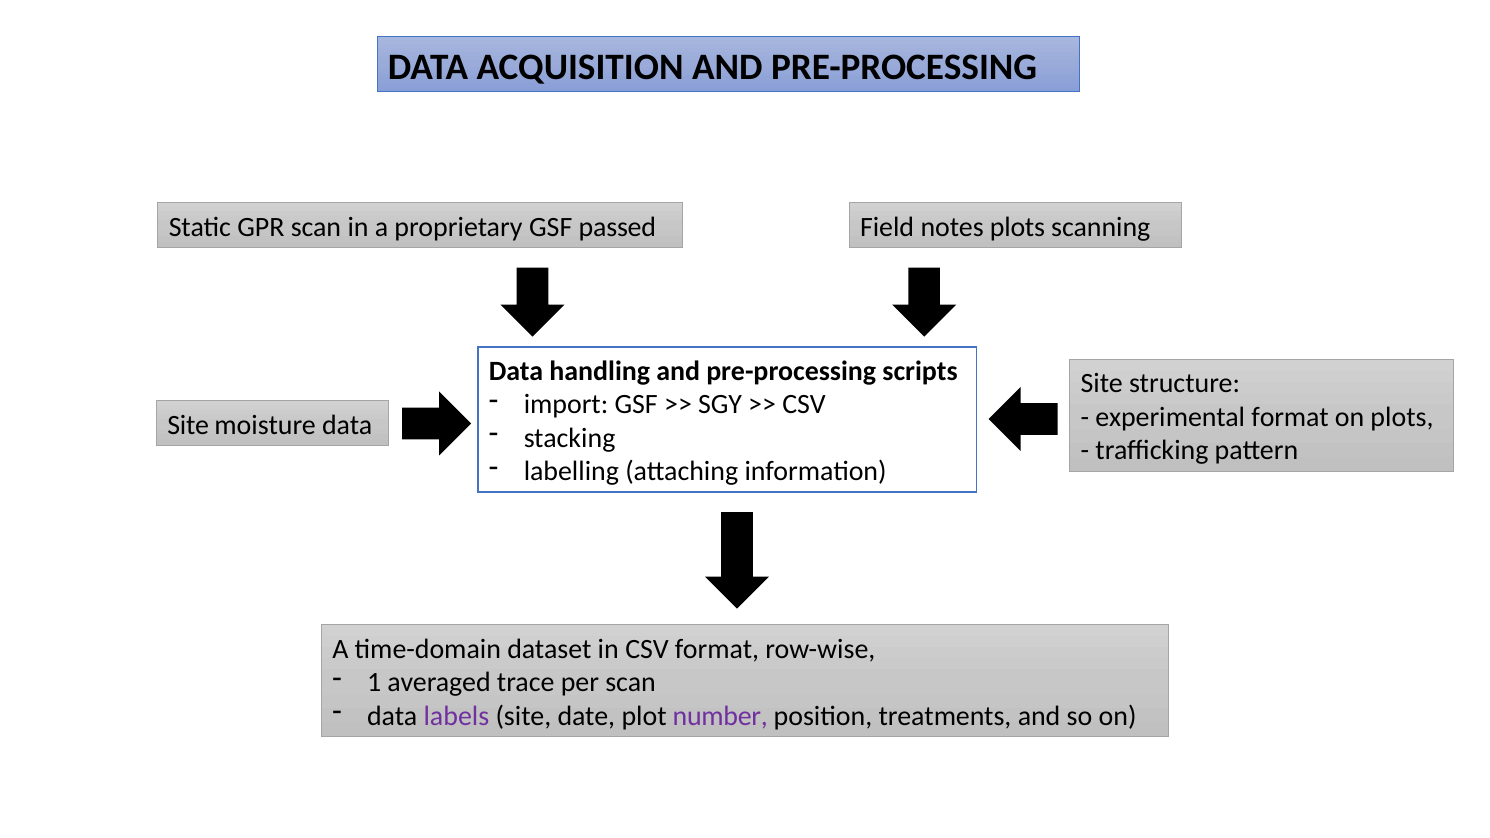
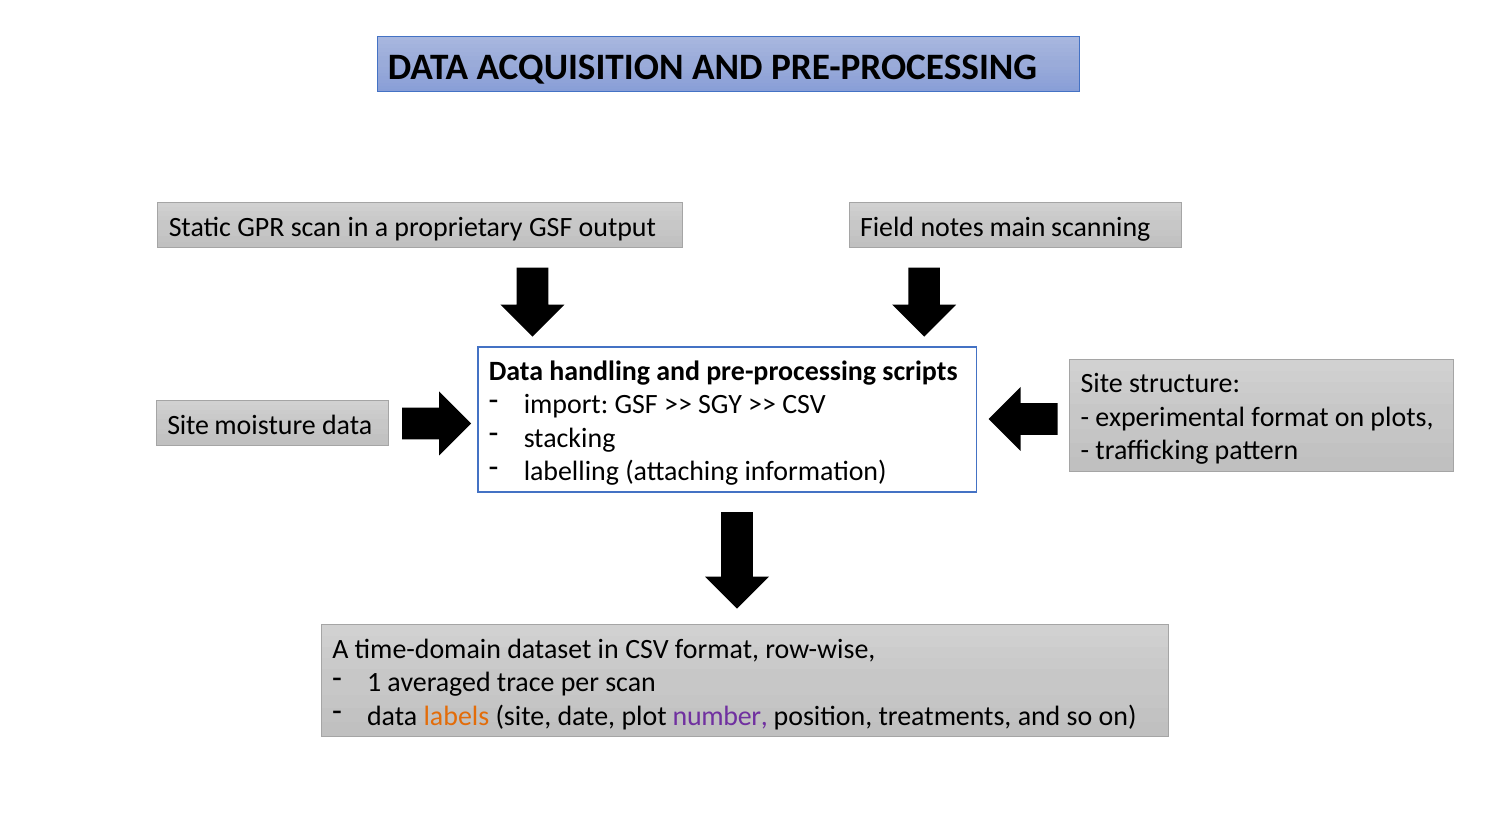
passed: passed -> output
notes plots: plots -> main
labels colour: purple -> orange
